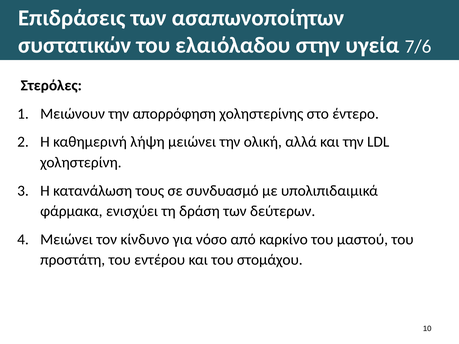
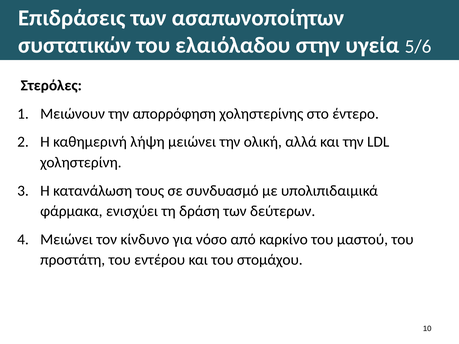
7/6: 7/6 -> 5/6
